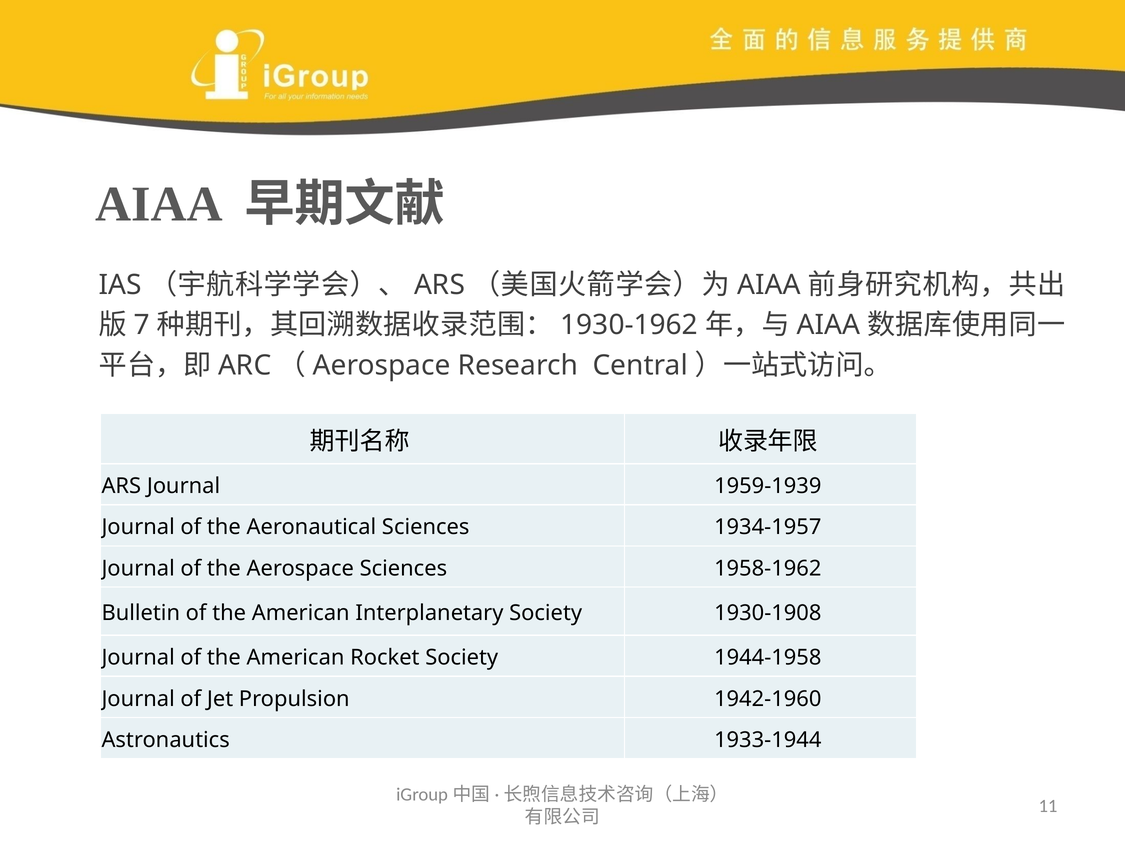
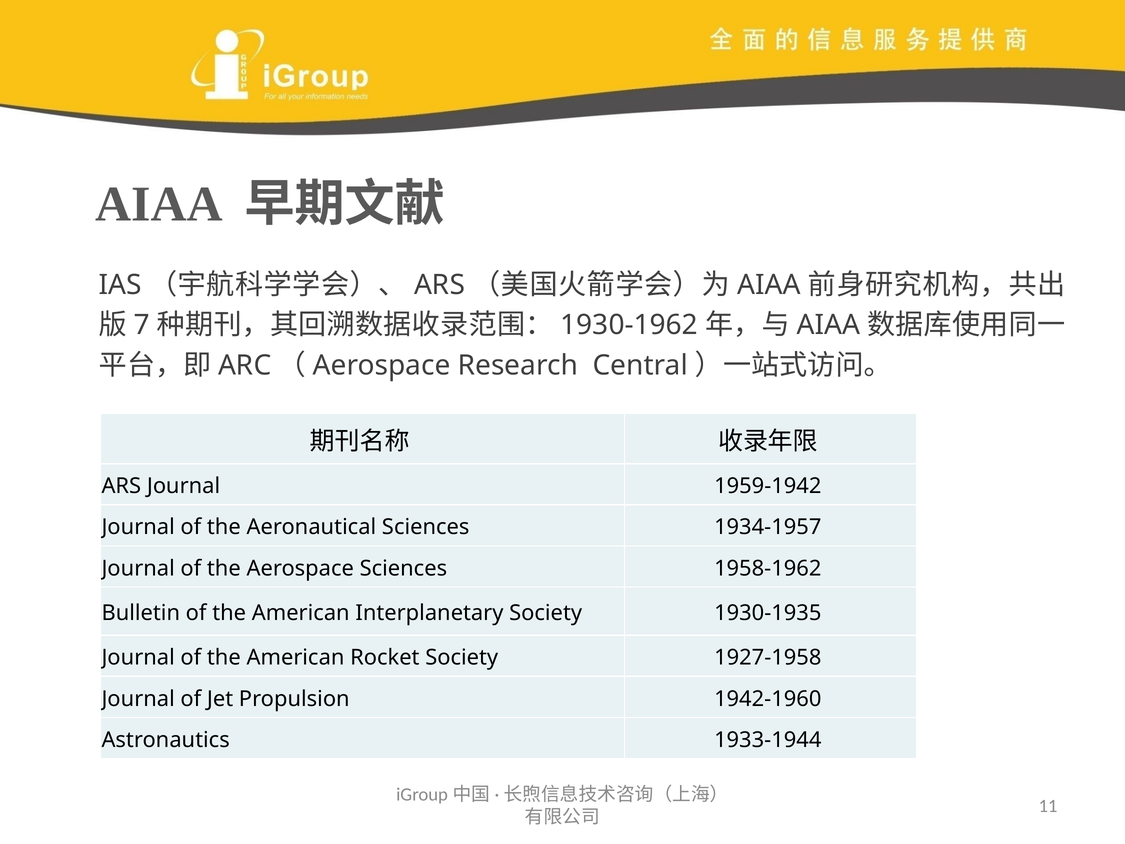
1959-1939: 1959-1939 -> 1959-1942
1930-1908: 1930-1908 -> 1930-1935
1944-1958: 1944-1958 -> 1927-1958
